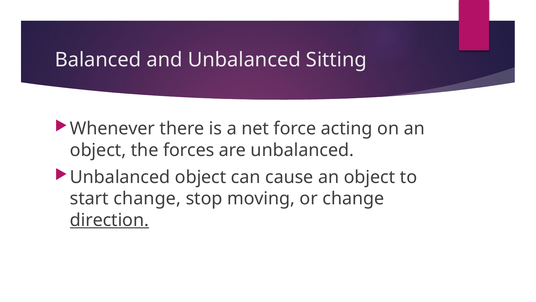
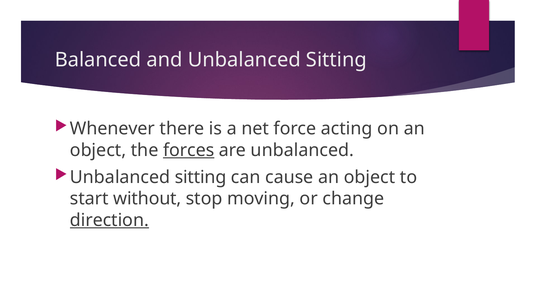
forces underline: none -> present
object at (201, 177): object -> sitting
start change: change -> without
